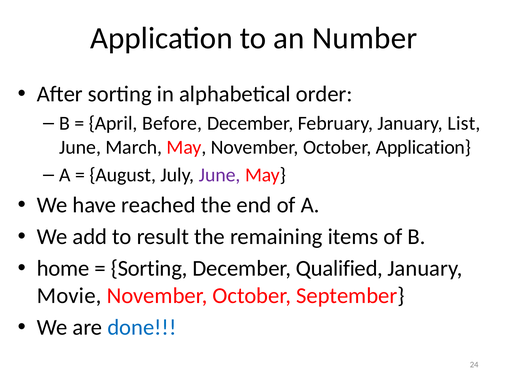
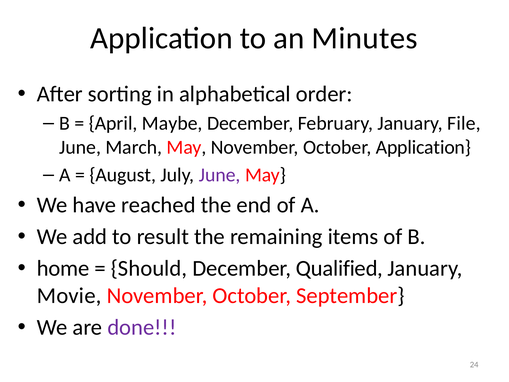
Number: Number -> Minutes
Before: Before -> Maybe
List: List -> File
Sorting at (149, 268): Sorting -> Should
done colour: blue -> purple
